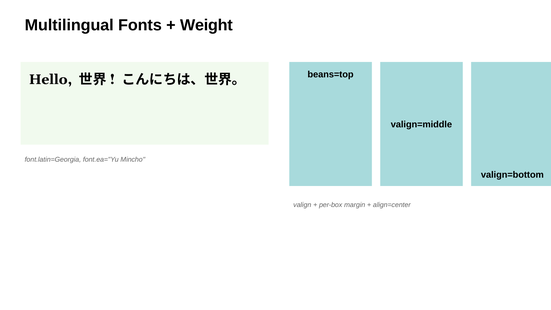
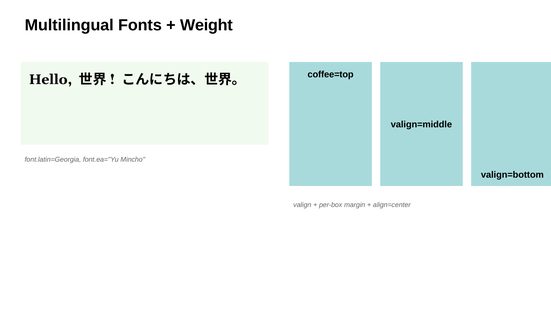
beans=top: beans=top -> coffee=top
